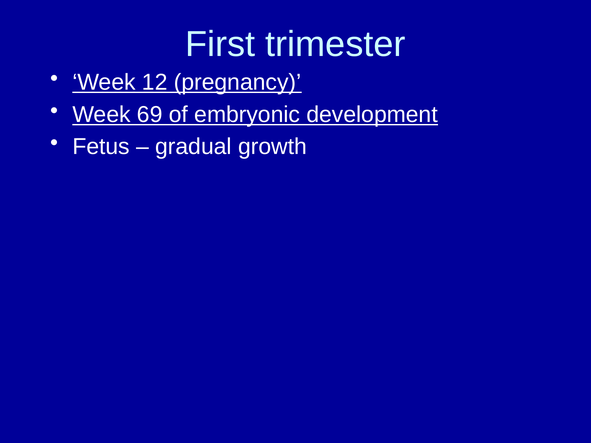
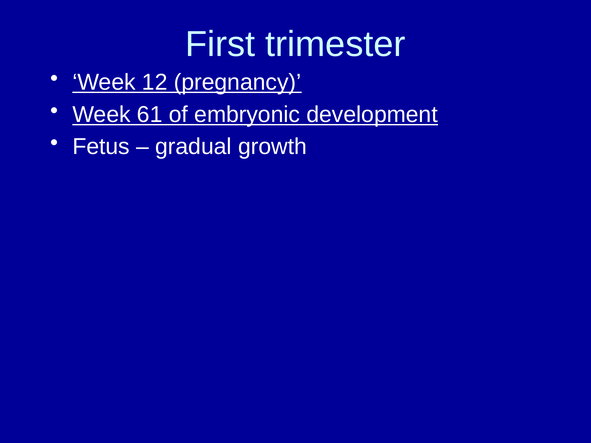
69: 69 -> 61
